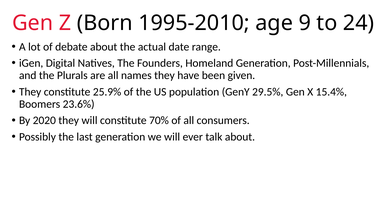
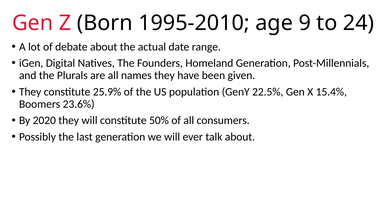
29.5%: 29.5% -> 22.5%
70%: 70% -> 50%
